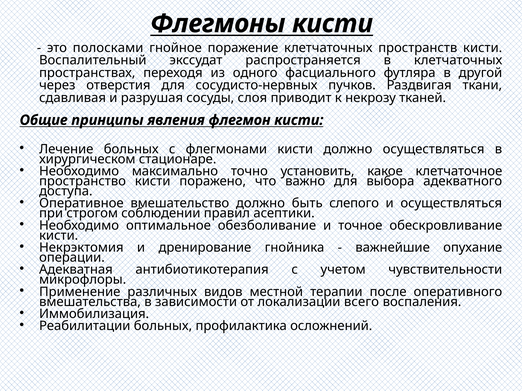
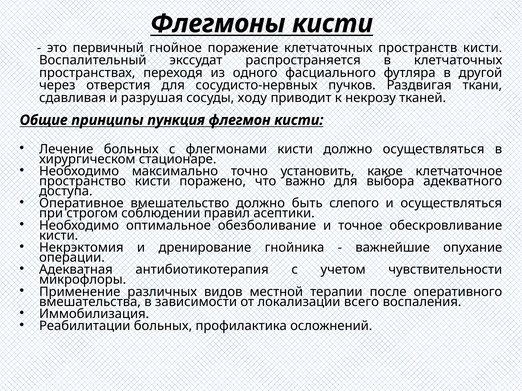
полосками: полосками -> первичный
слоя: слоя -> ходу
явления: явления -> пункция
